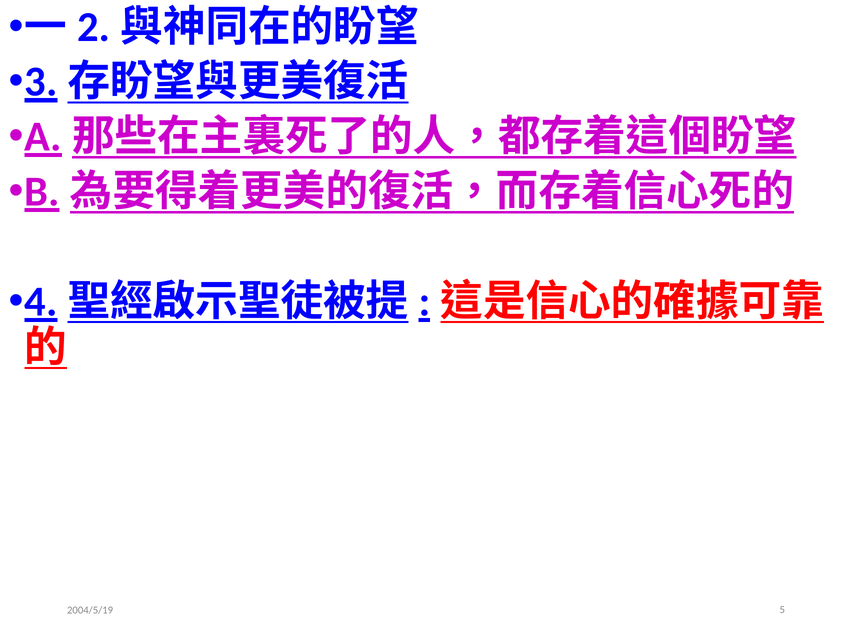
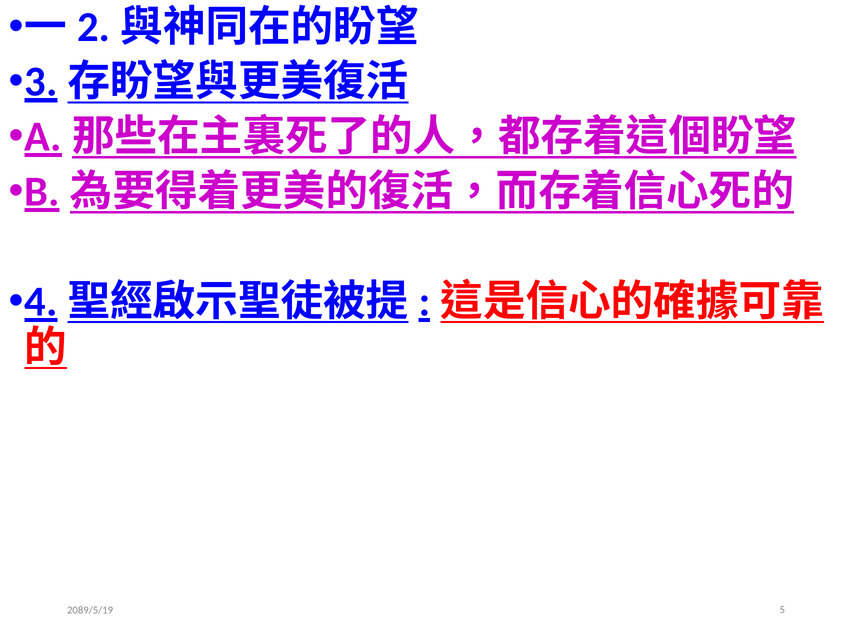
2004/5/19: 2004/5/19 -> 2089/5/19
